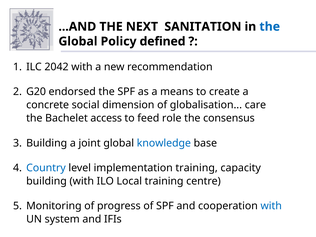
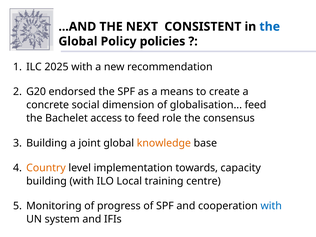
SANITATION: SANITATION -> CONSISTENT
defined: defined -> policies
2042: 2042 -> 2025
globalisation care: care -> feed
knowledge colour: blue -> orange
Country colour: blue -> orange
implementation training: training -> towards
